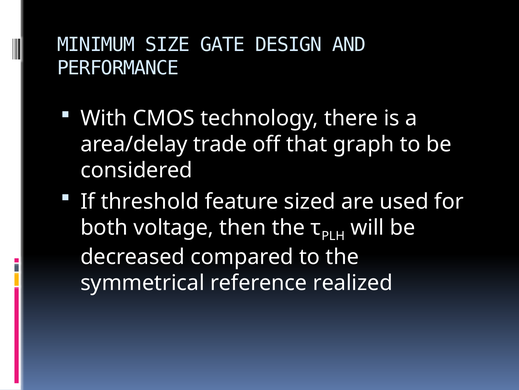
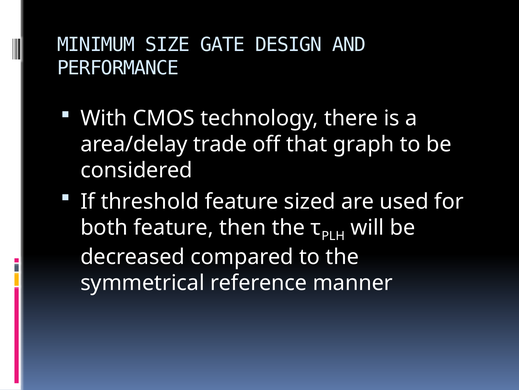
both voltage: voltage -> feature
realized: realized -> manner
